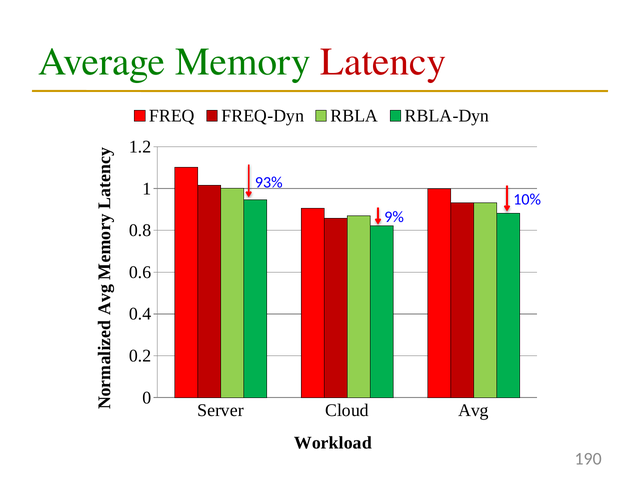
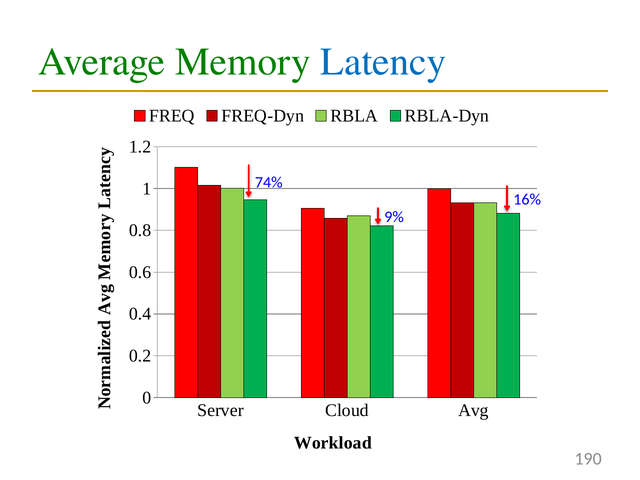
Latency colour: red -> blue
93%: 93% -> 74%
10%: 10% -> 16%
